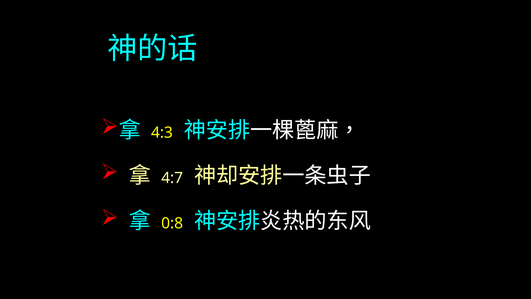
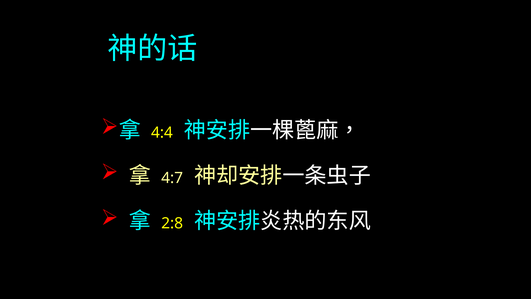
4:3: 4:3 -> 4:4
0:8: 0:8 -> 2:8
